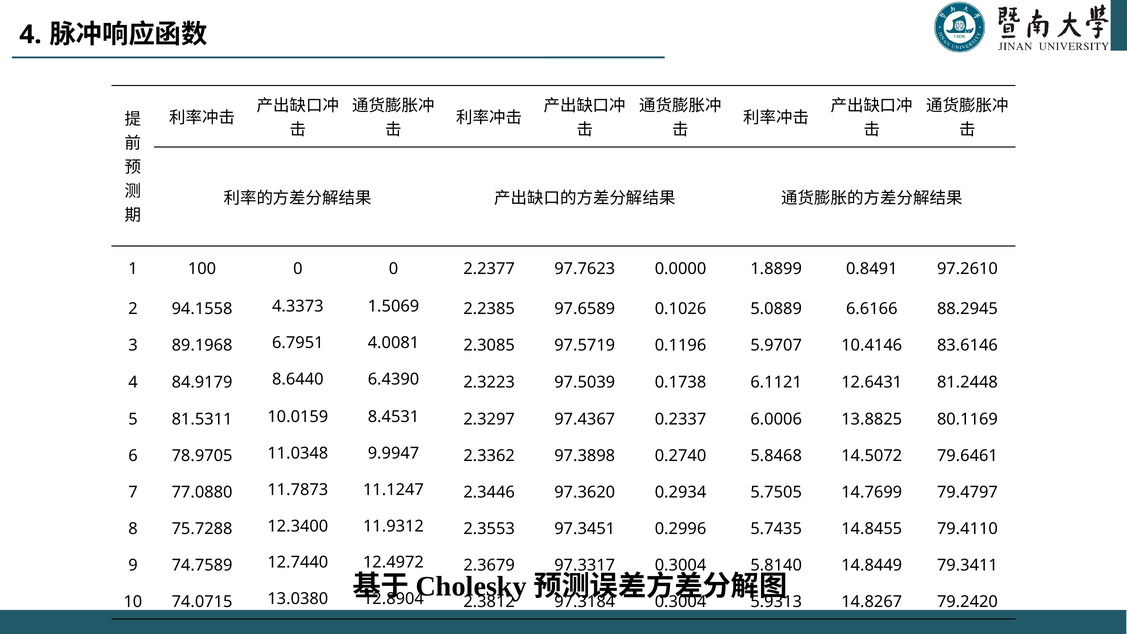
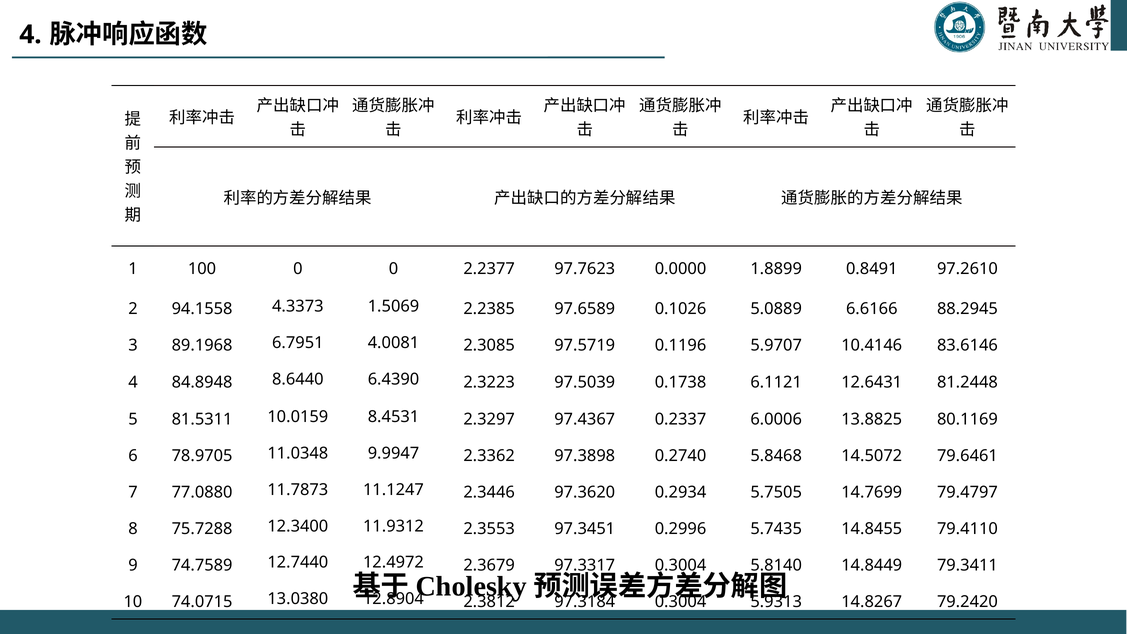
84.9179: 84.9179 -> 84.8948
